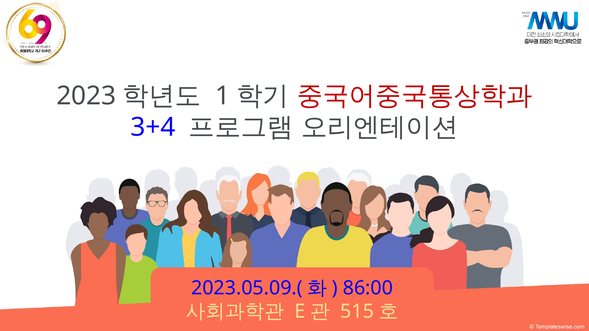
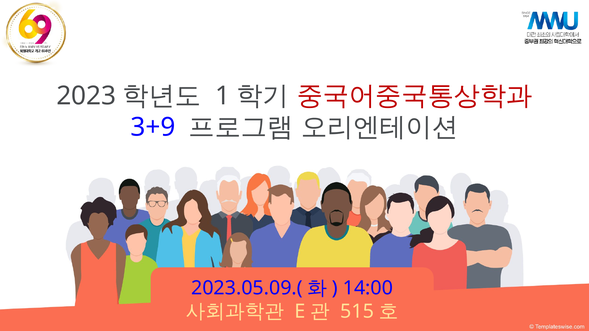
3+4: 3+4 -> 3+9
86:00: 86:00 -> 14:00
